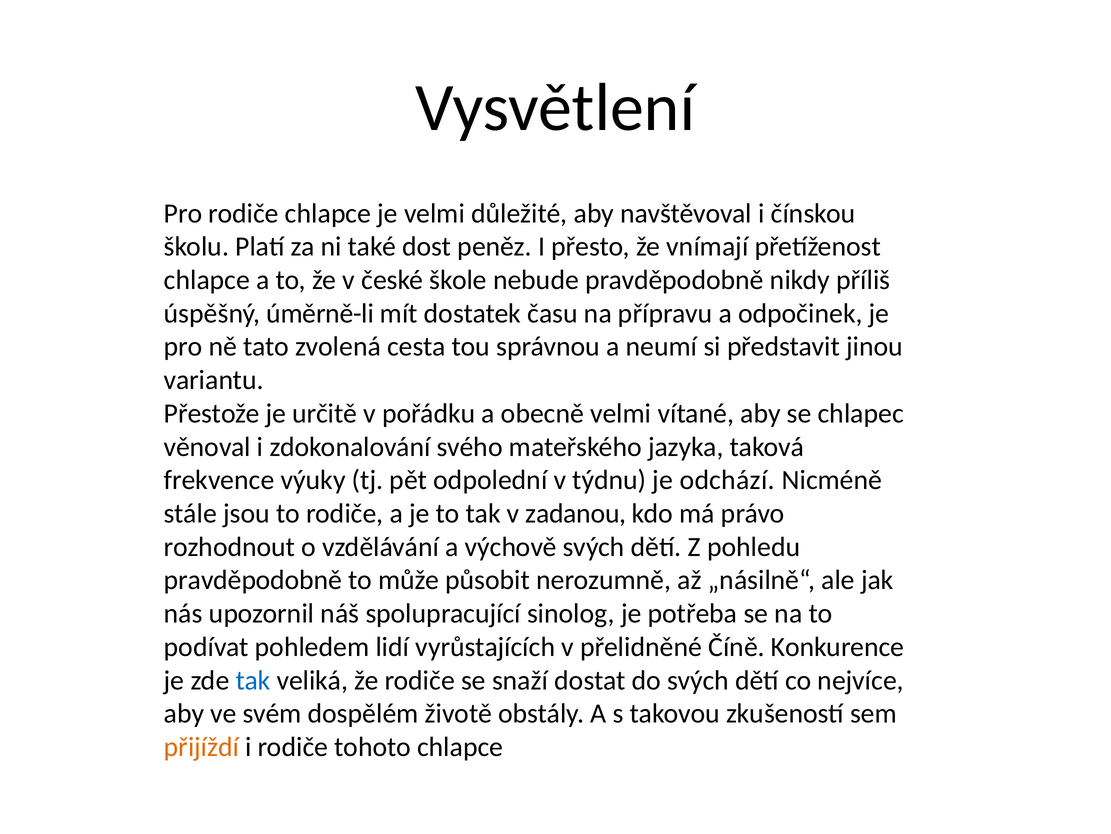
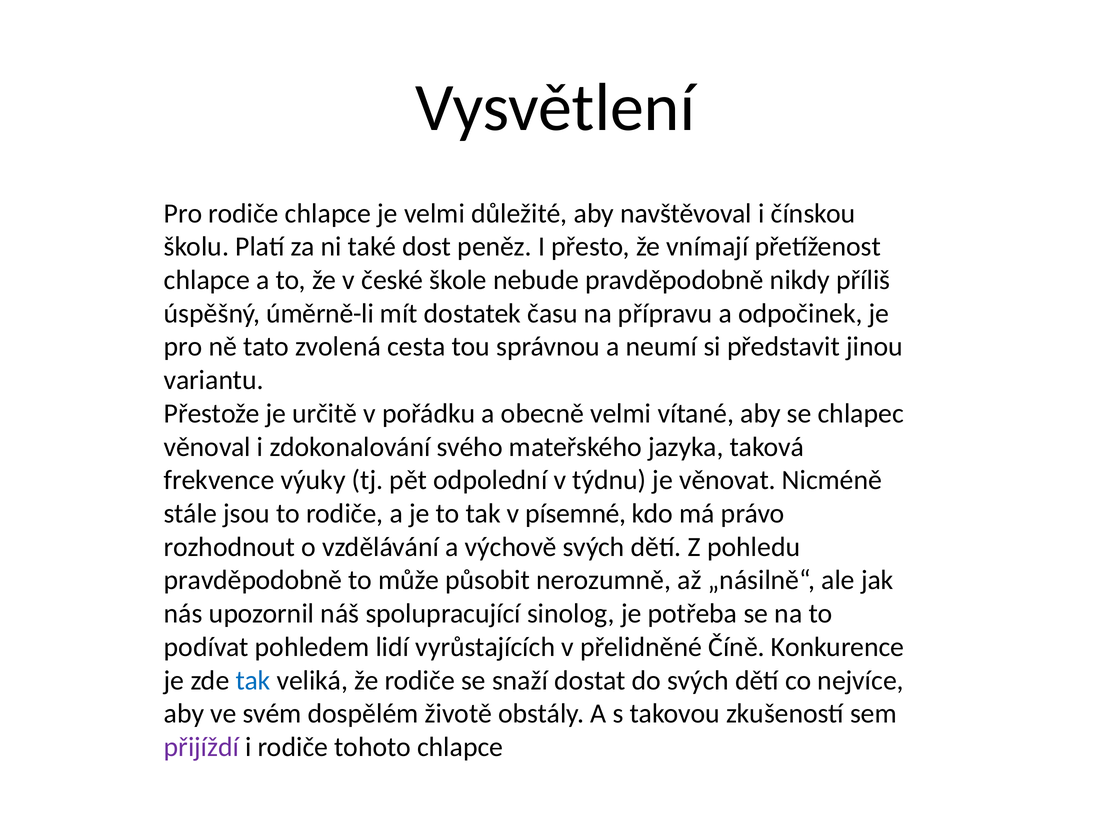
odchází: odchází -> věnovat
zadanou: zadanou -> písemné
přijíždí colour: orange -> purple
